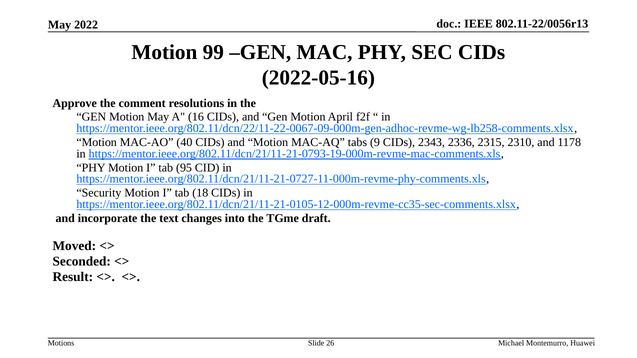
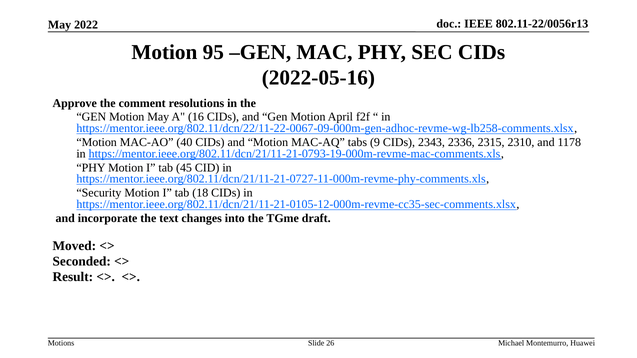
99: 99 -> 95
95: 95 -> 45
